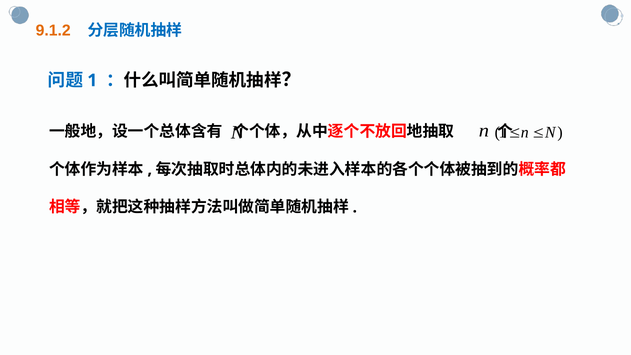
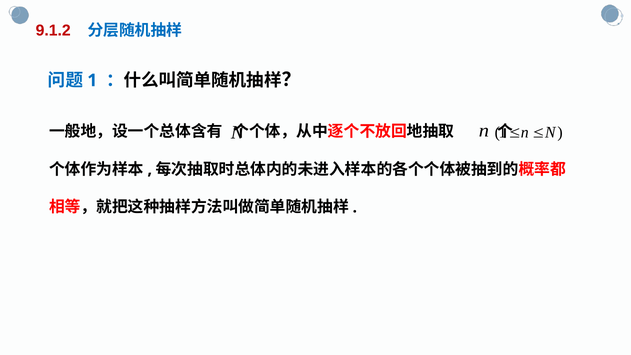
9.1.2 colour: orange -> red
